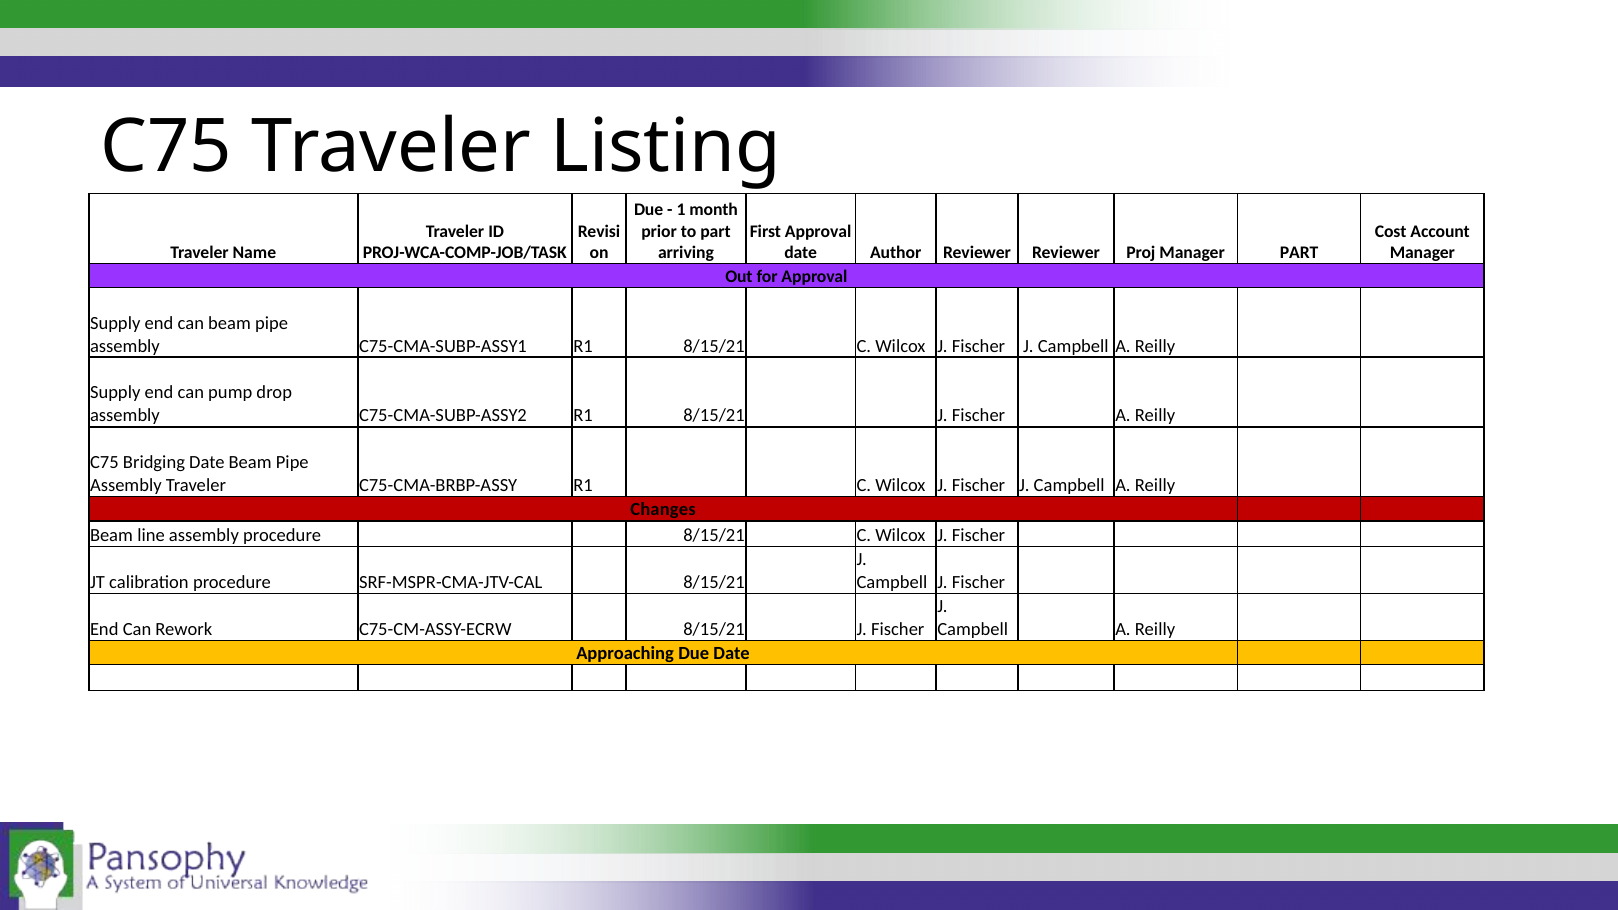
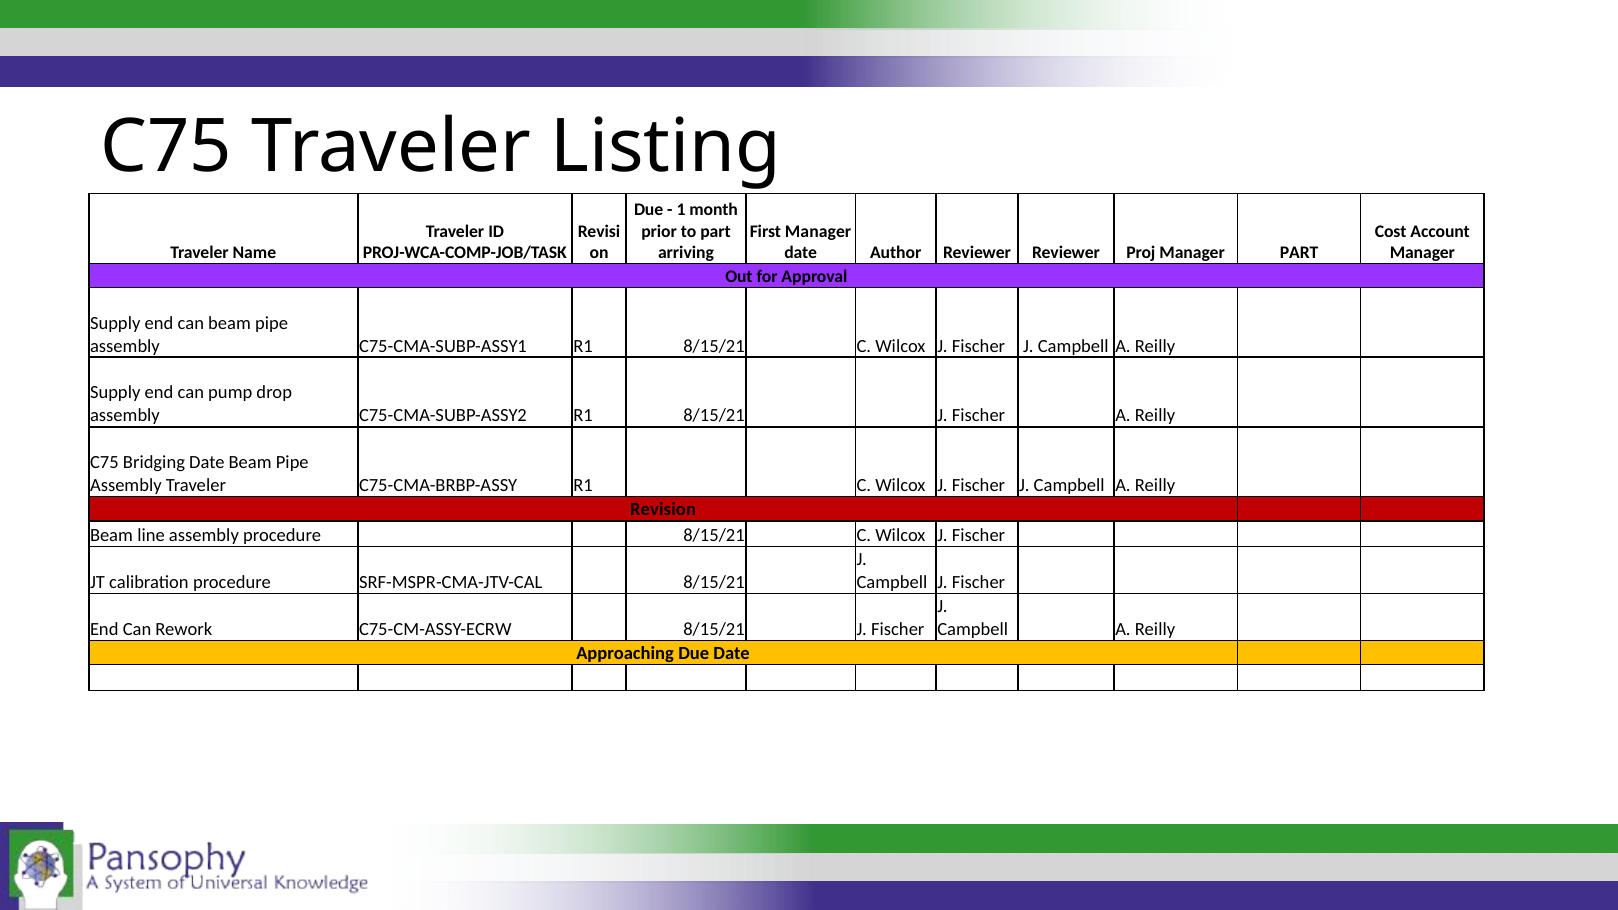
First Approval: Approval -> Manager
Changes: Changes -> Revision
